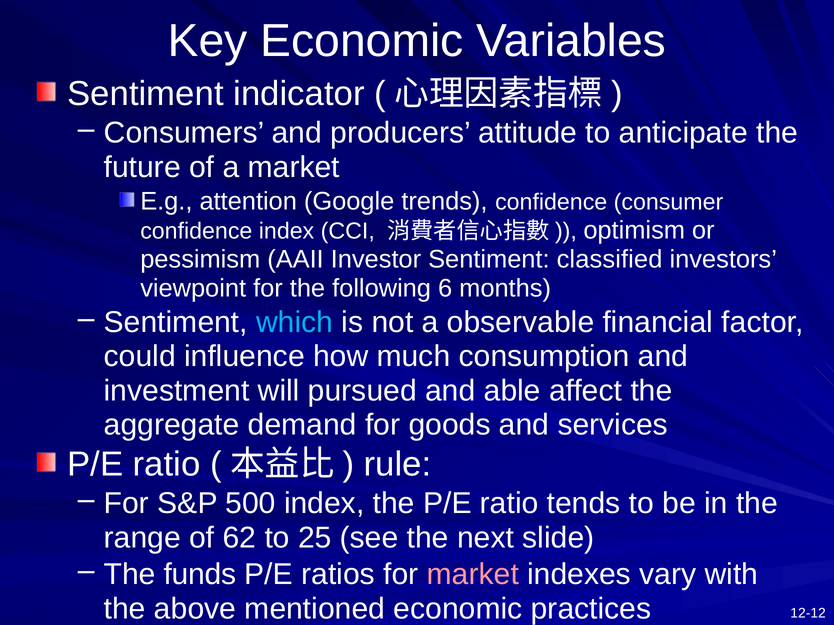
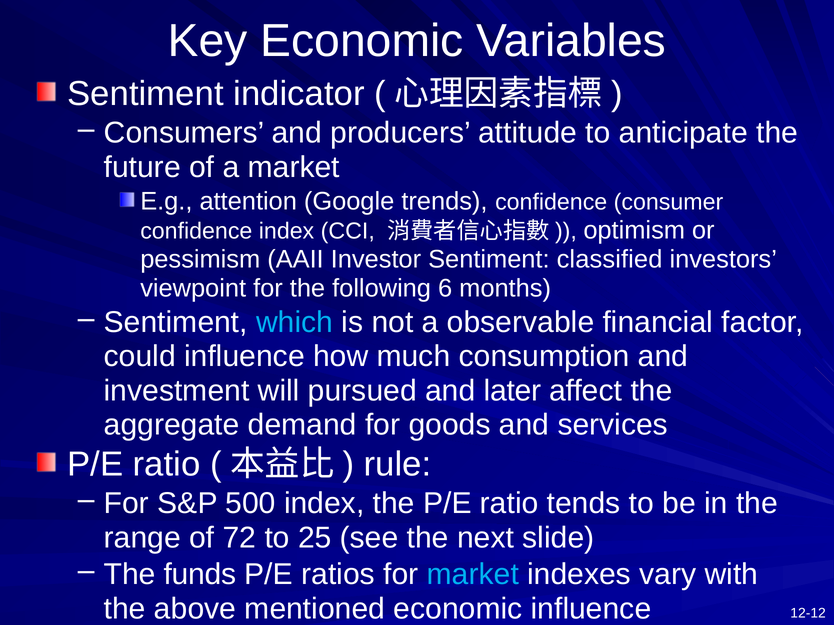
able: able -> later
62: 62 -> 72
market at (473, 575) colour: pink -> light blue
economic practices: practices -> influence
